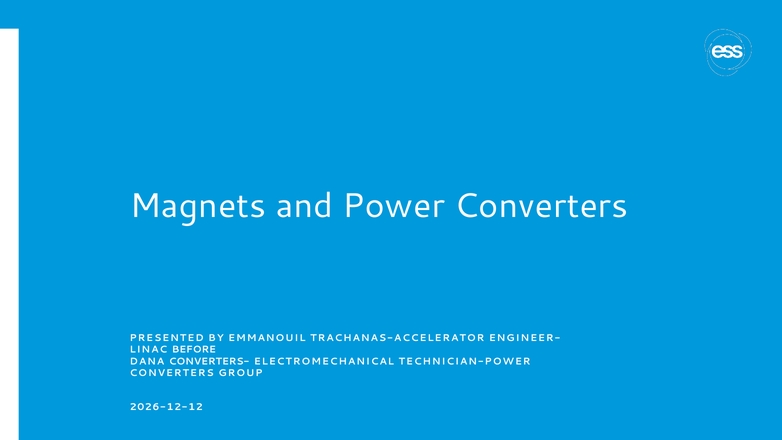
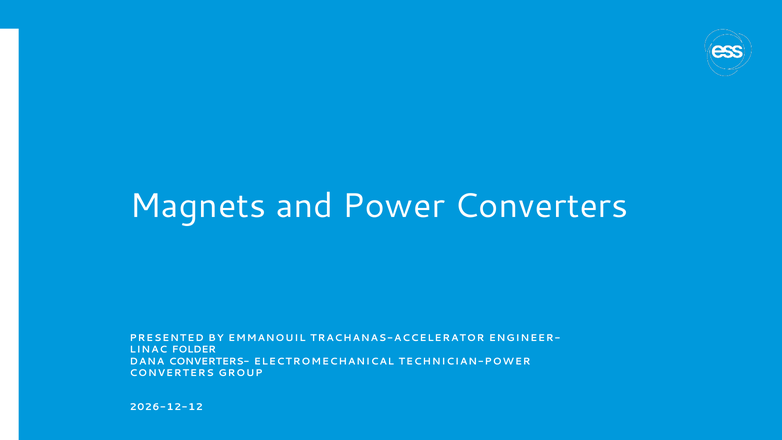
BEFORE: BEFORE -> FOLDER
